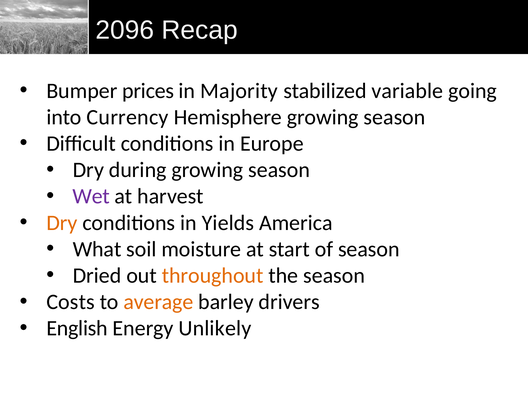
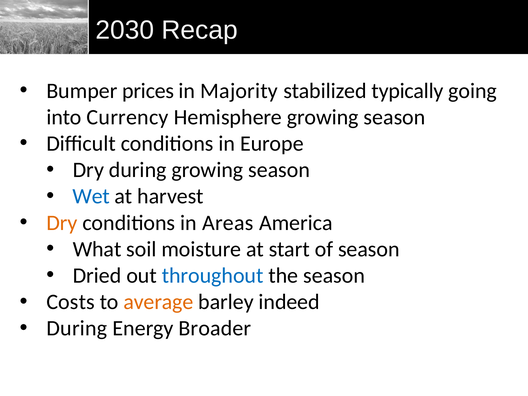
2096: 2096 -> 2030
variable: variable -> typically
Wet colour: purple -> blue
Yields: Yields -> Areas
throughout colour: orange -> blue
drivers: drivers -> indeed
English at (77, 328): English -> During
Unlikely: Unlikely -> Broader
